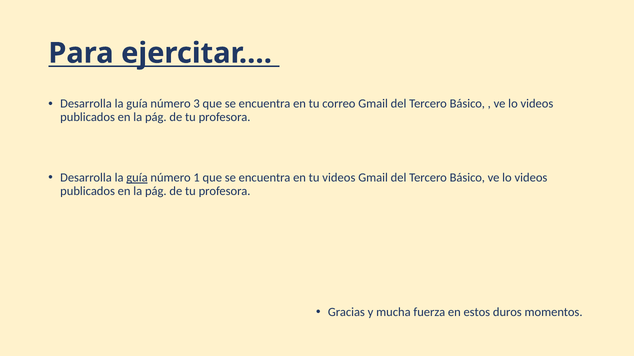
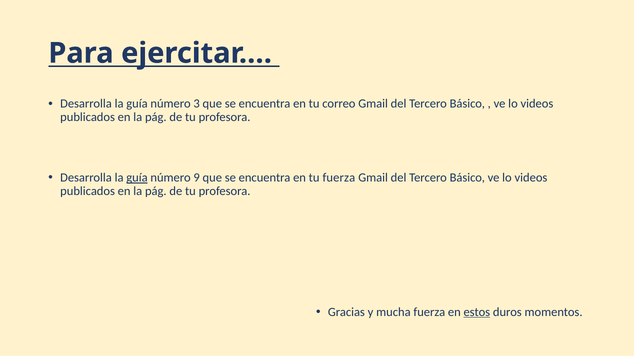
1: 1 -> 9
tu videos: videos -> fuerza
estos underline: none -> present
